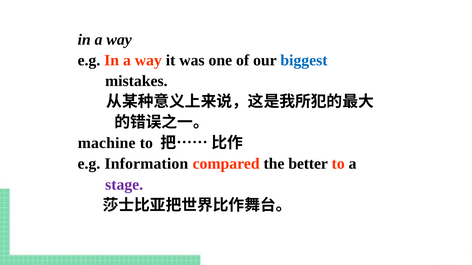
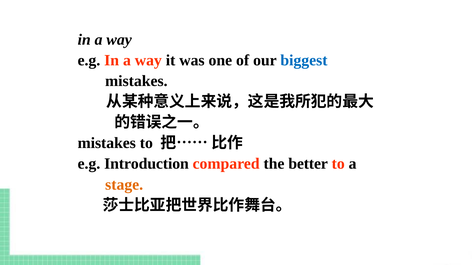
machine at (107, 143): machine -> mistakes
Information: Information -> Introduction
stage colour: purple -> orange
